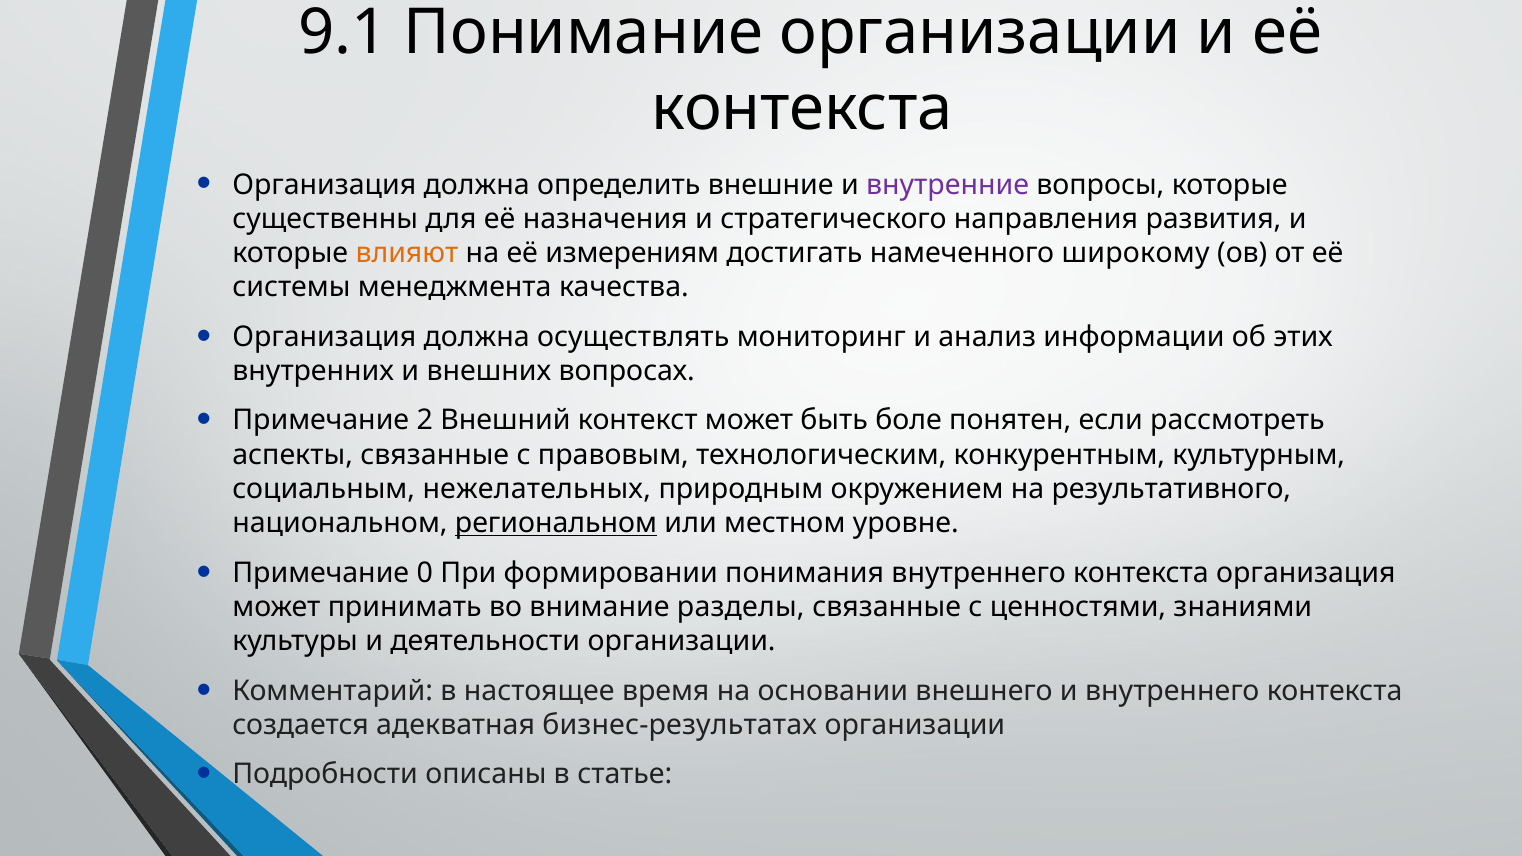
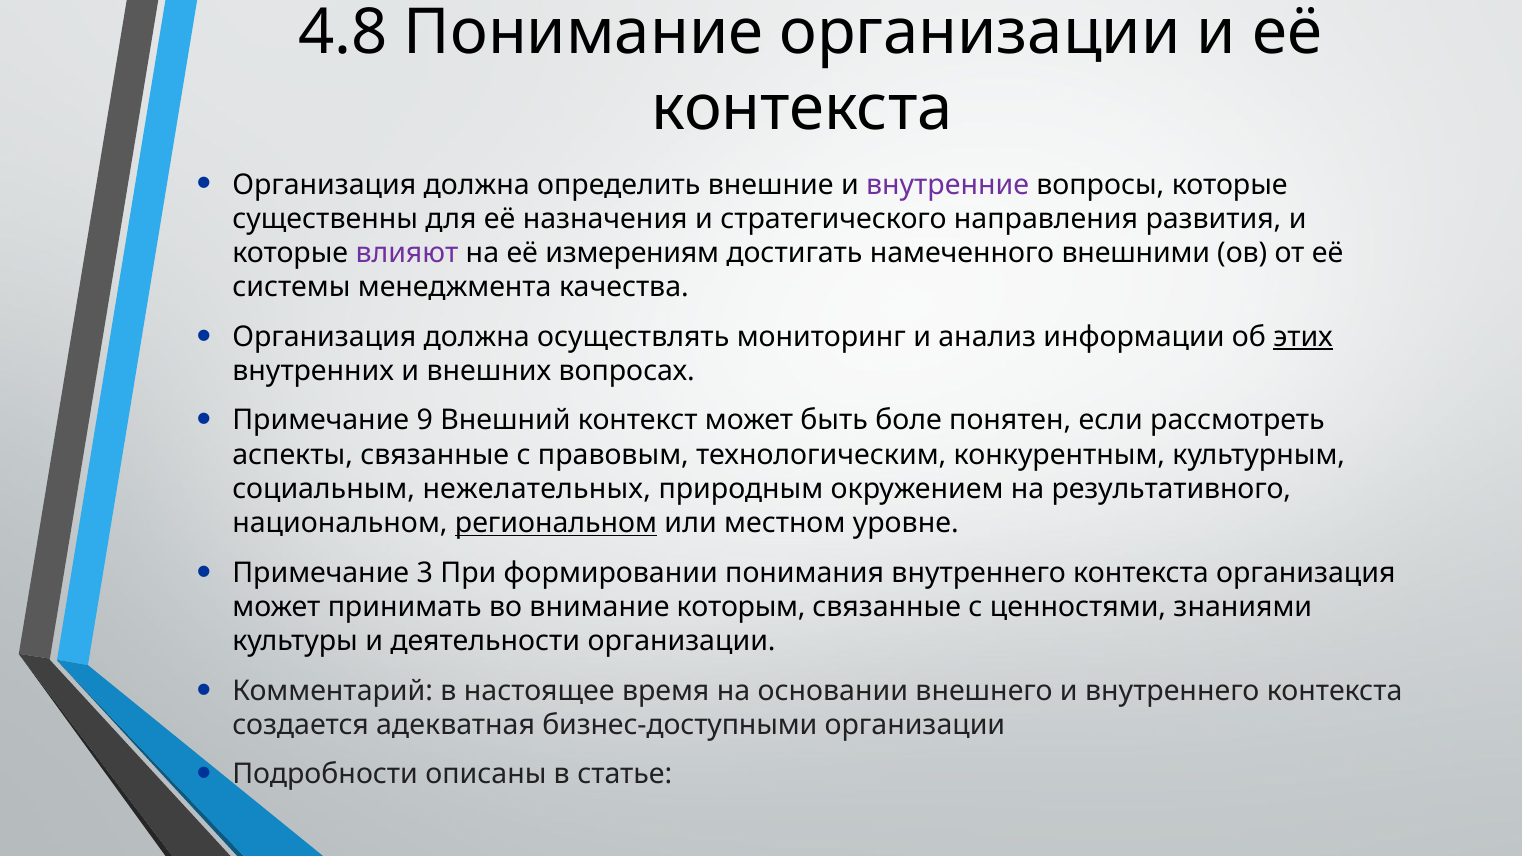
9.1: 9.1 -> 4.8
влияют colour: orange -> purple
широкому: широкому -> внешними
этих underline: none -> present
2: 2 -> 9
0: 0 -> 3
разделы: разделы -> которым
бизнес-результатах: бизнес-результатах -> бизнес-доступными
